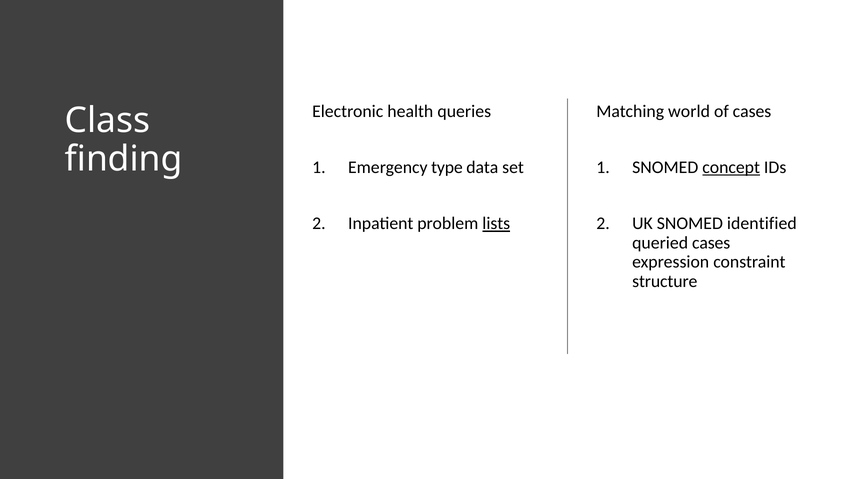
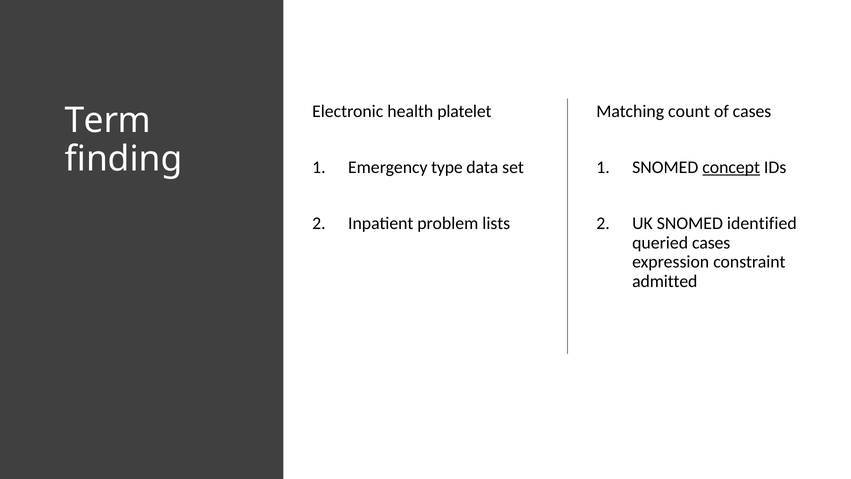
queries: queries -> platelet
world: world -> count
Class: Class -> Term
lists underline: present -> none
structure: structure -> admitted
